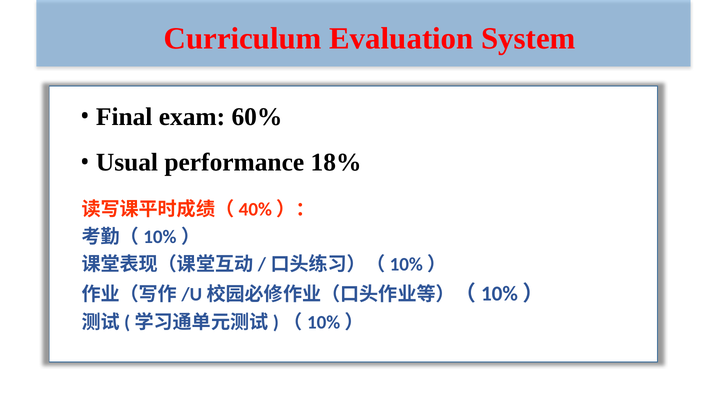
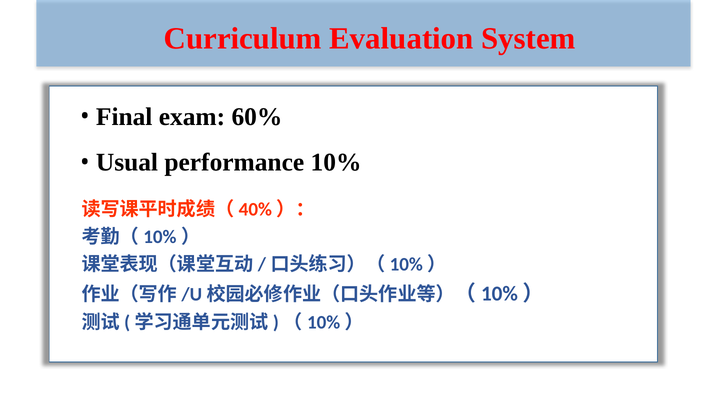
18%: 18% -> 10%
